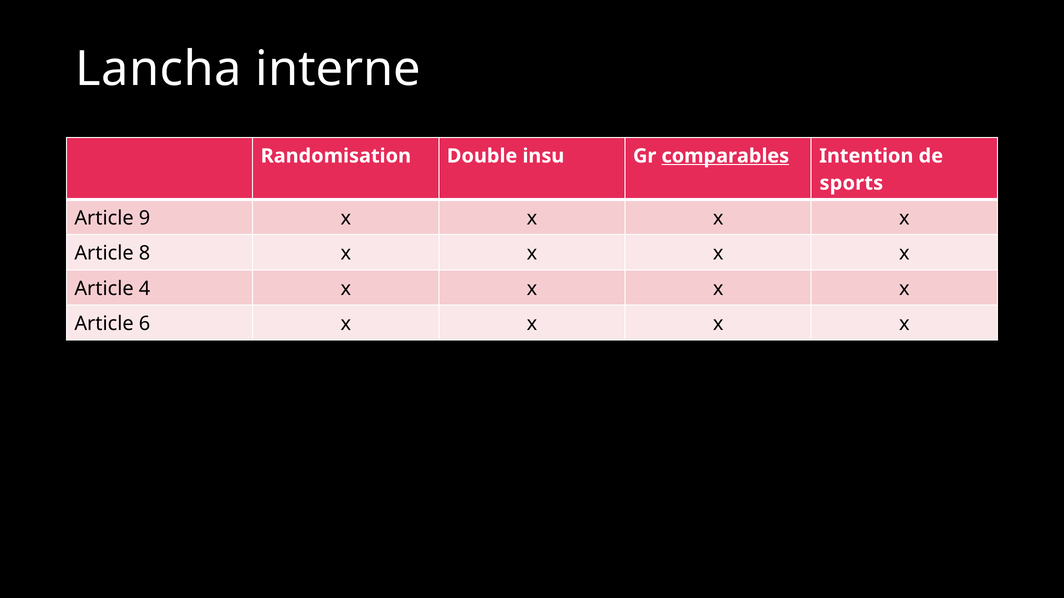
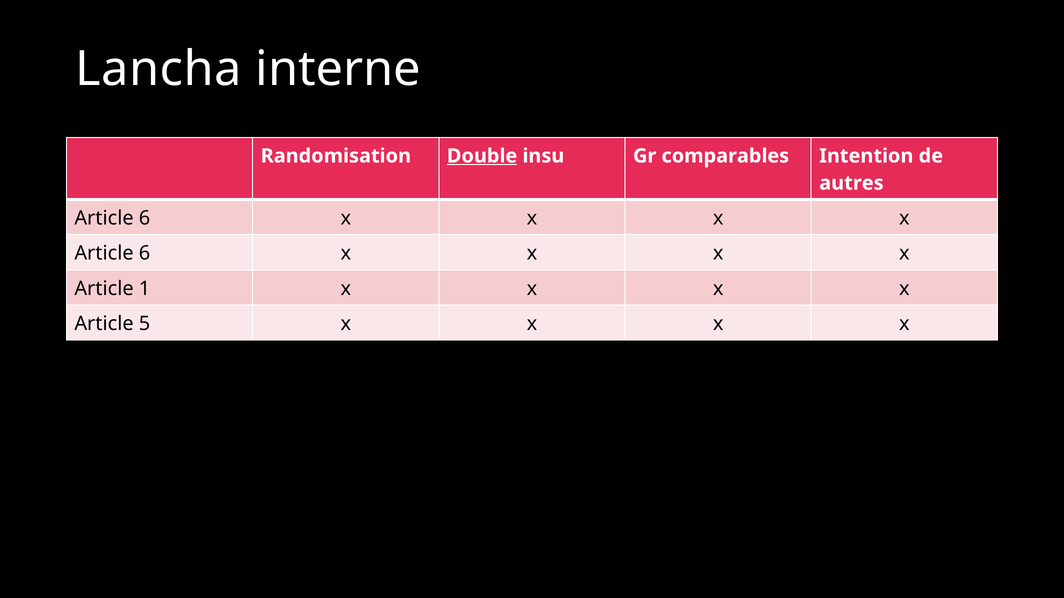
Double underline: none -> present
comparables underline: present -> none
sports: sports -> autres
9 at (145, 218): 9 -> 6
8 at (145, 254): 8 -> 6
4: 4 -> 1
6: 6 -> 5
